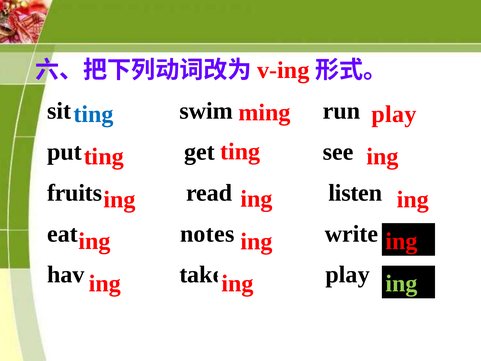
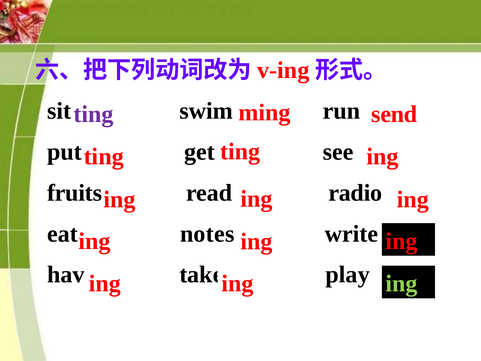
ting at (94, 114) colour: blue -> purple
ming play: play -> send
listen: listen -> radio
